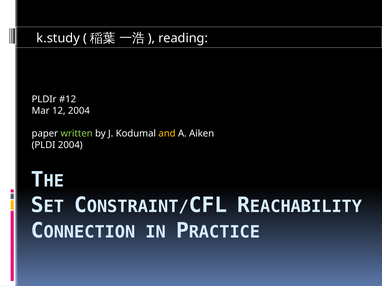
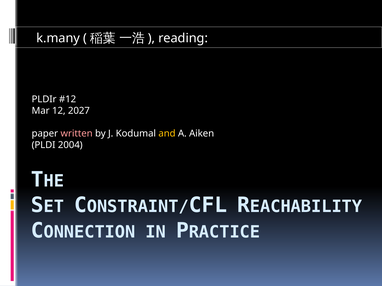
k.study: k.study -> k.many
12 2004: 2004 -> 2027
written colour: light green -> pink
